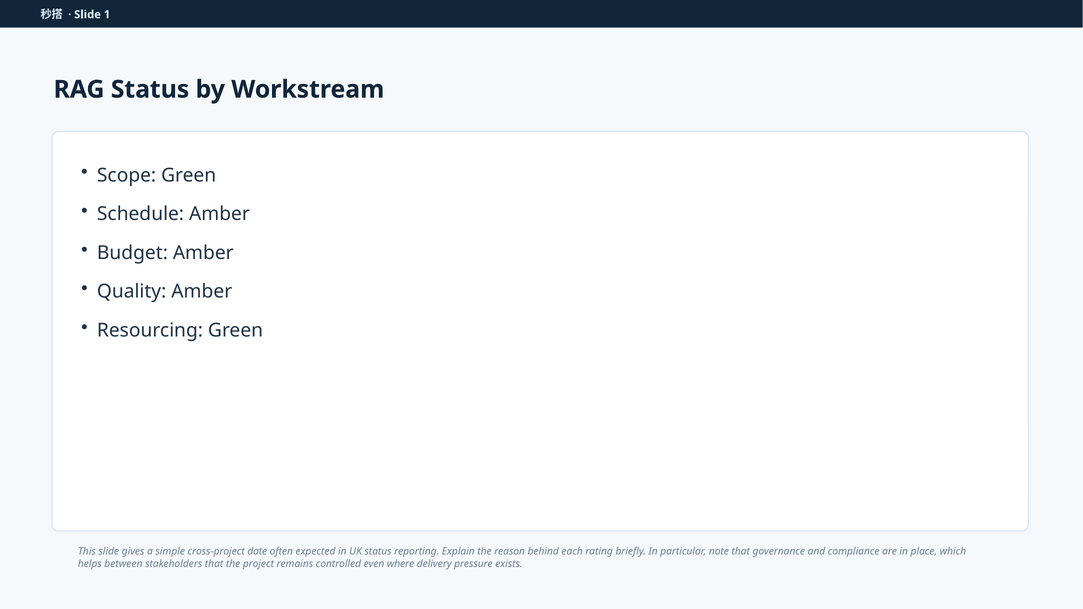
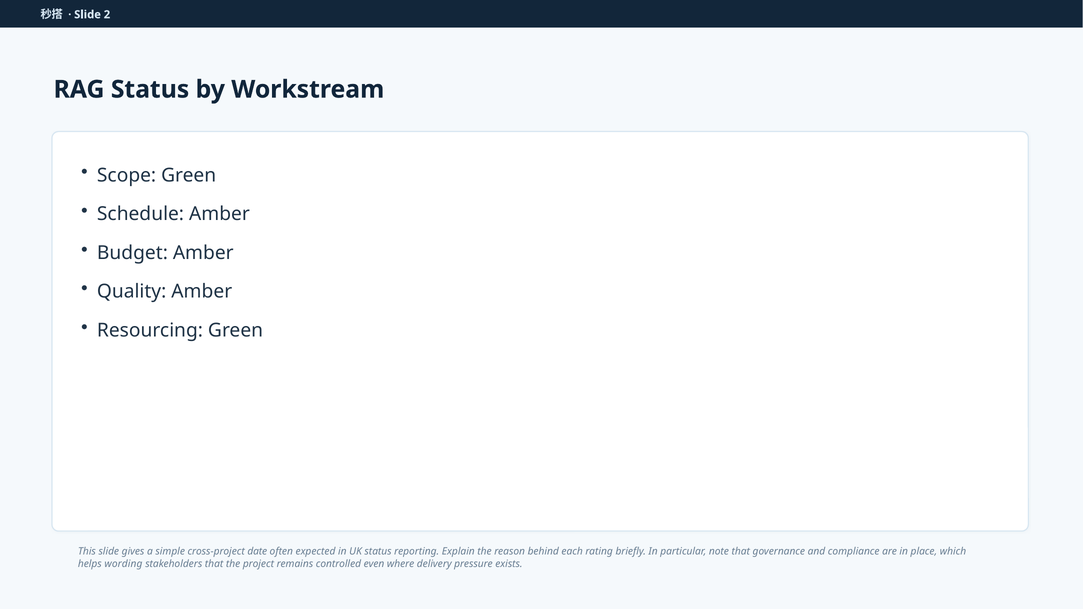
1: 1 -> 2
between: between -> wording
